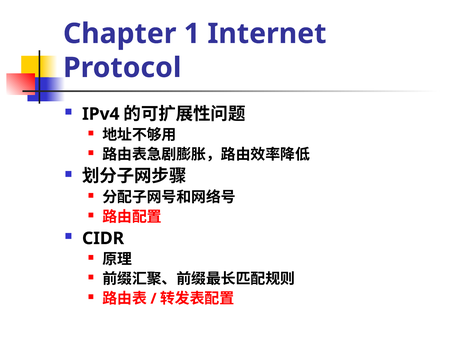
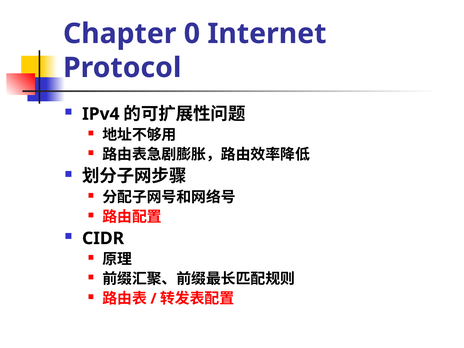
1: 1 -> 0
